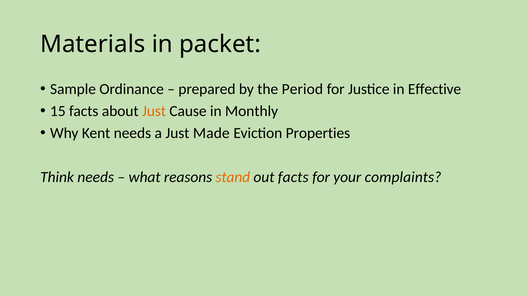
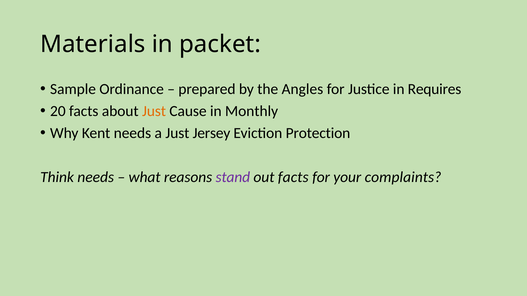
Period: Period -> Angles
Effective: Effective -> Requires
15: 15 -> 20
Made: Made -> Jersey
Properties: Properties -> Protection
stand colour: orange -> purple
